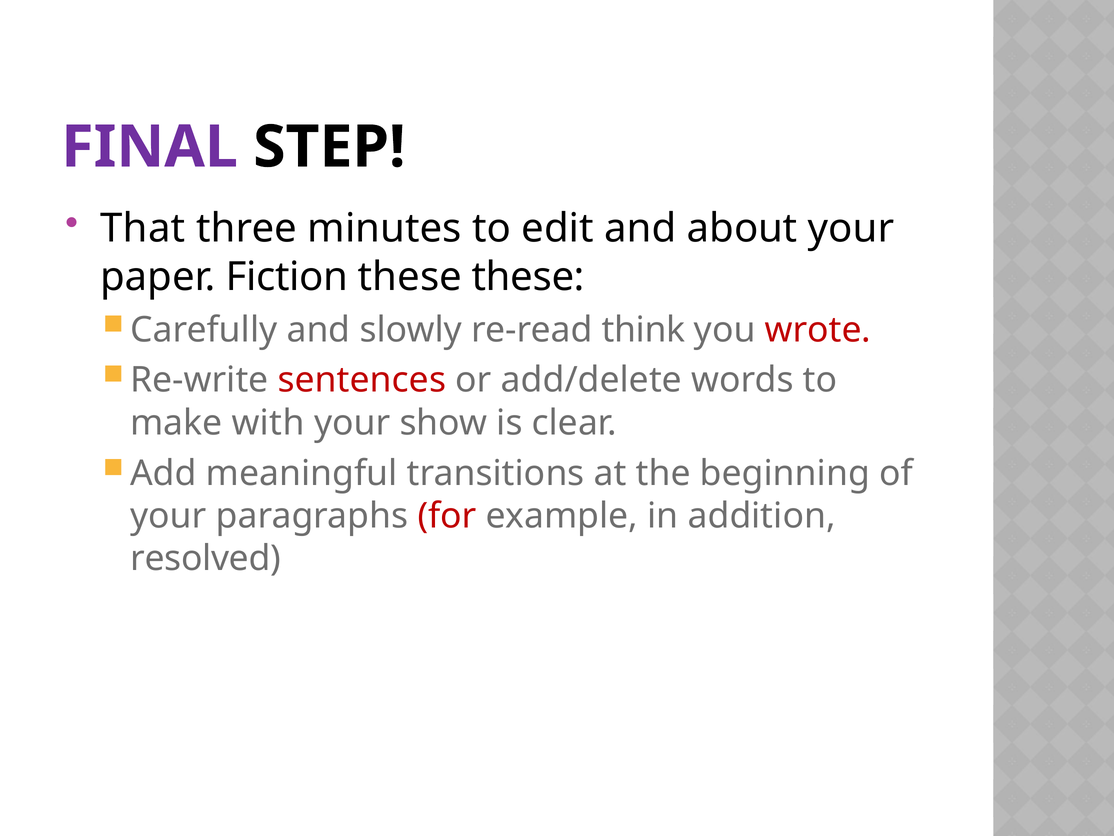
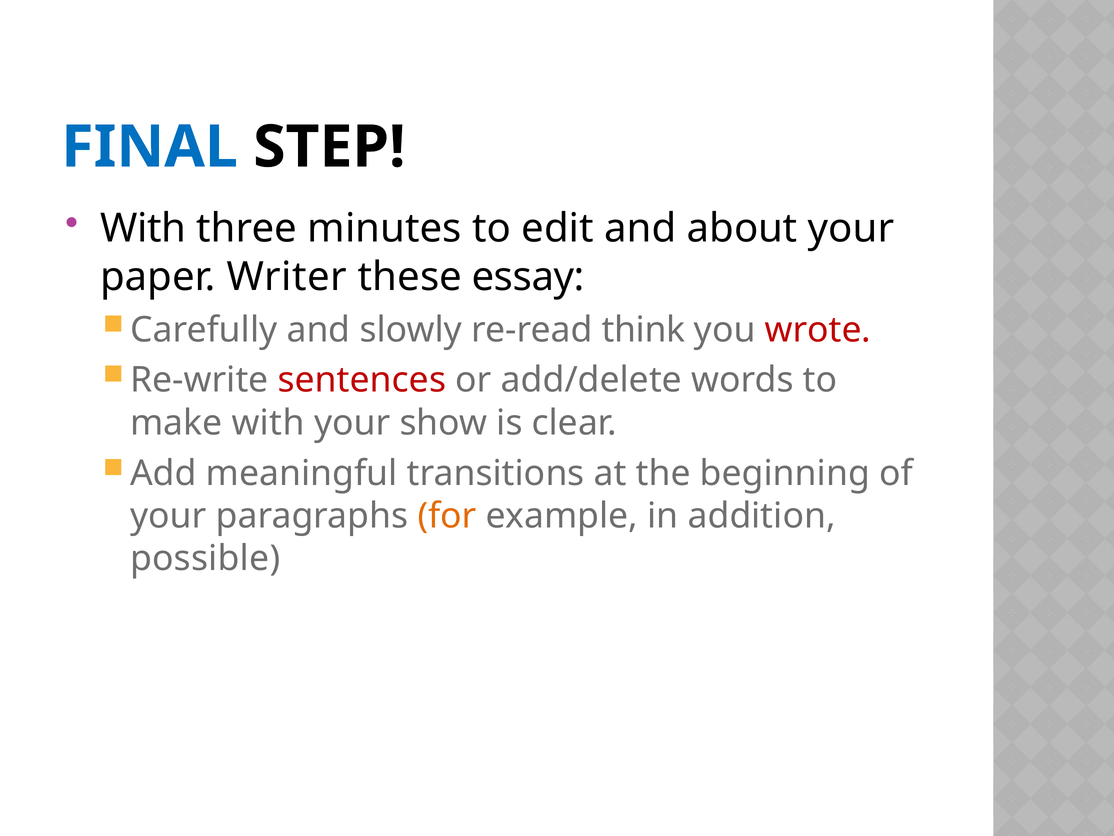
FINAL colour: purple -> blue
That at (143, 229): That -> With
Fiction: Fiction -> Writer
these these: these -> essay
for colour: red -> orange
resolved: resolved -> possible
